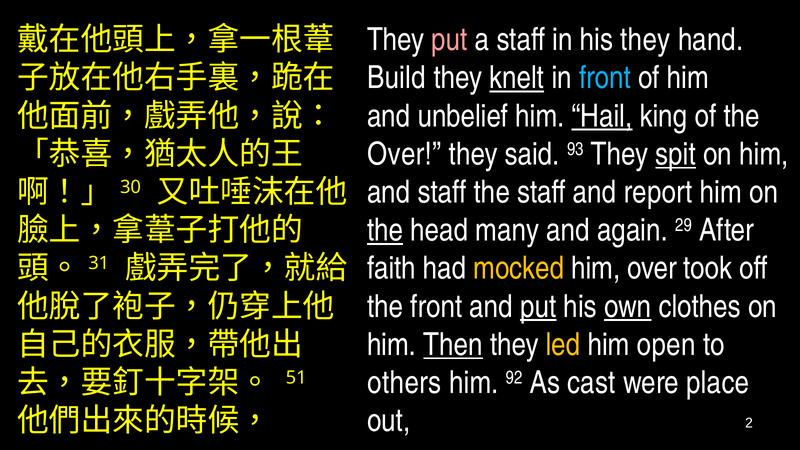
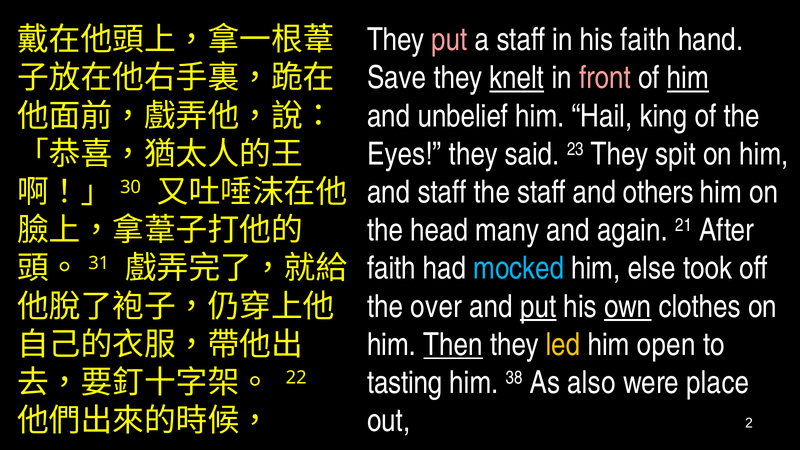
his they: they -> faith
Build: Build -> Save
front at (605, 78) colour: light blue -> pink
him at (688, 78) underline: none -> present
Hail underline: present -> none
Over at (404, 154): Over -> Eyes
93: 93 -> 23
spit underline: present -> none
report: report -> others
the at (385, 230) underline: present -> none
29: 29 -> 21
mocked colour: yellow -> light blue
him over: over -> else
the front: front -> over
others: others -> tasting
92: 92 -> 38
cast: cast -> also
51: 51 -> 22
